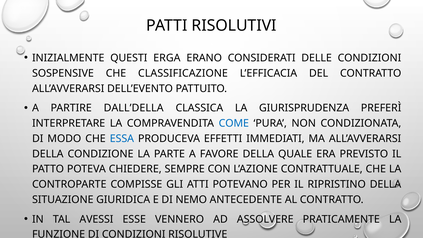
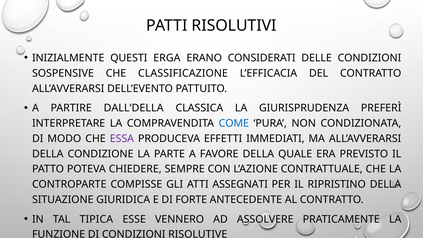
ESSA colour: blue -> purple
POTEVANO: POTEVANO -> ASSEGNATI
NEMO: NEMO -> FORTE
AVESSI: AVESSI -> TIPICA
